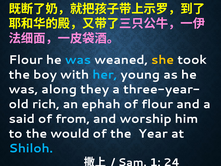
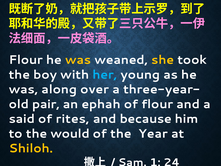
was at (78, 60) colour: light blue -> yellow
they: they -> over
rich: rich -> pair
from: from -> rites
worship: worship -> because
Shiloh colour: light blue -> yellow
